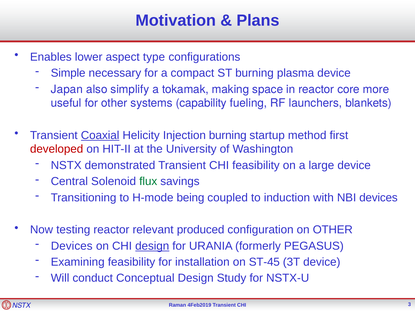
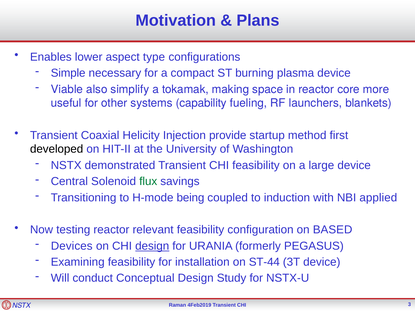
Japan: Japan -> Viable
Coaxial underline: present -> none
Injection burning: burning -> provide
developed colour: red -> black
NBI devices: devices -> applied
relevant produced: produced -> feasibility
on OTHER: OTHER -> BASED
ST-45: ST-45 -> ST-44
